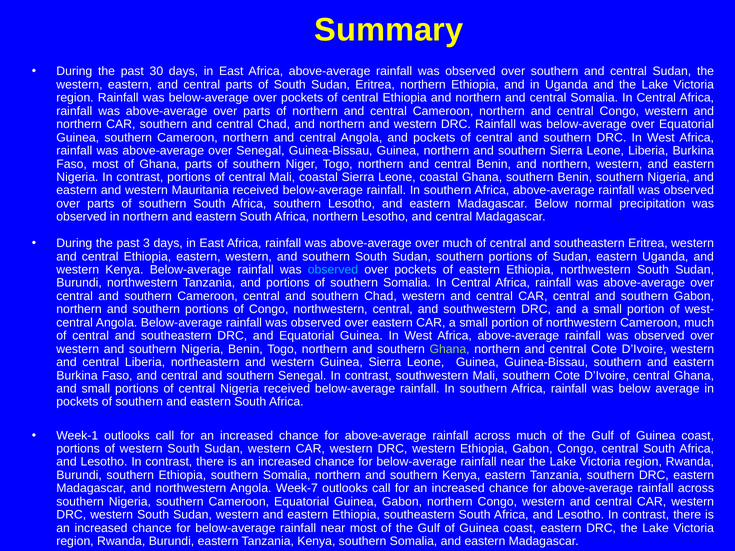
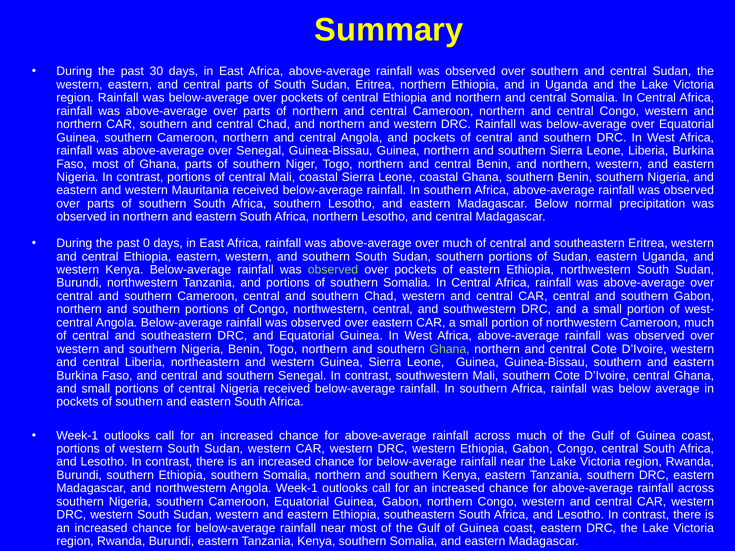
3: 3 -> 0
observed at (333, 270) colour: light blue -> light green
Angola Week-7: Week-7 -> Week-1
